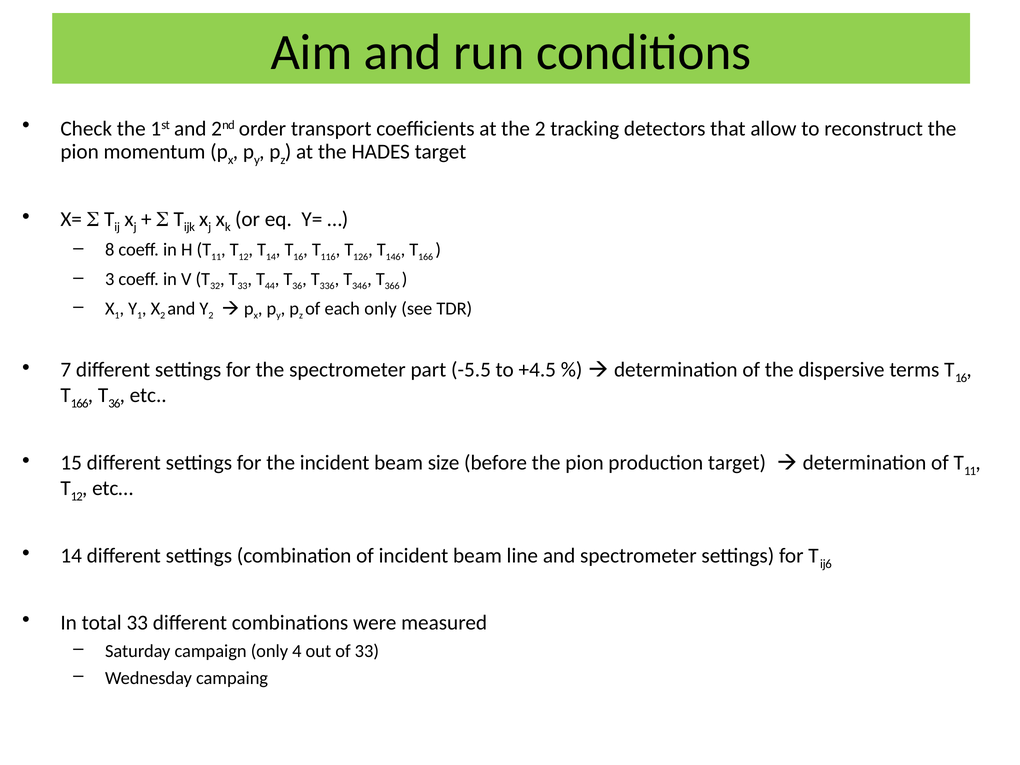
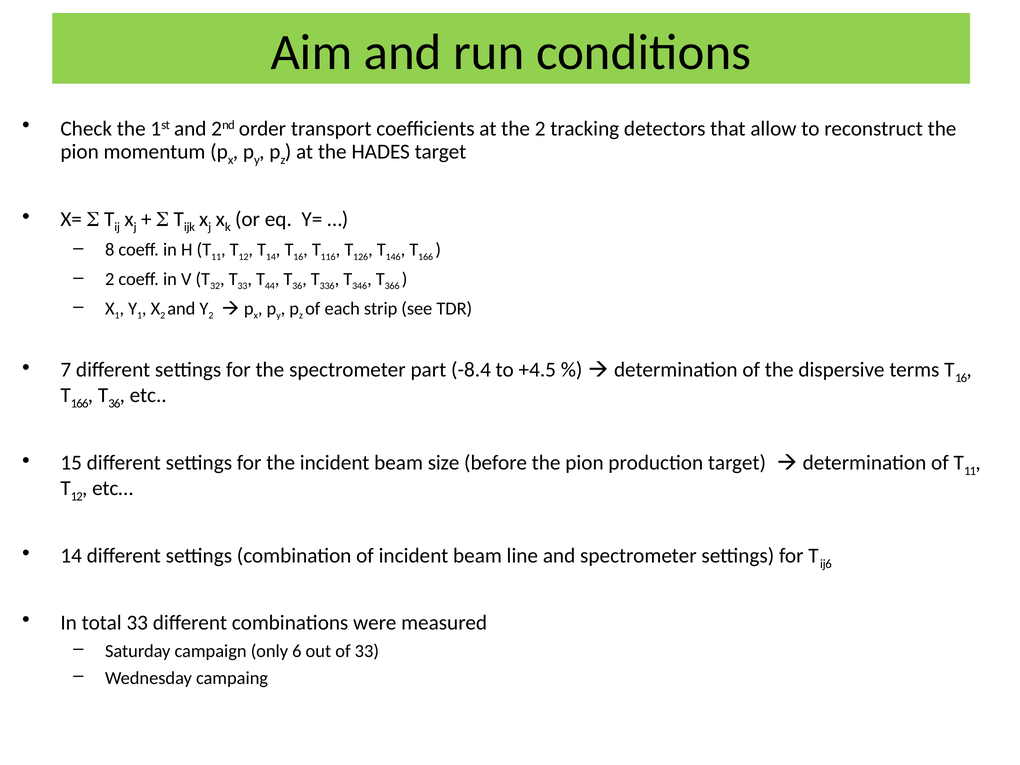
3 at (110, 279): 3 -> 2
each only: only -> strip
-5.5: -5.5 -> -8.4
4: 4 -> 6
